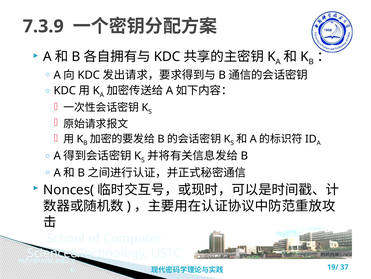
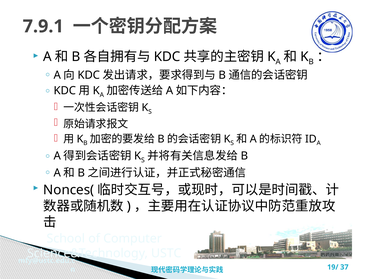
7.3.9: 7.3.9 -> 7.9.1
